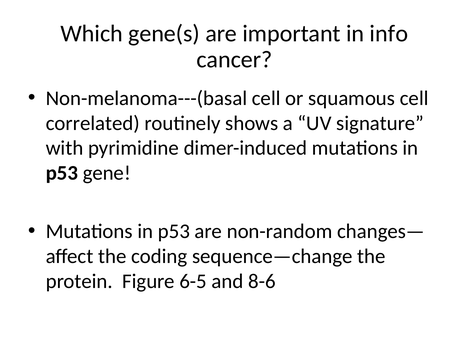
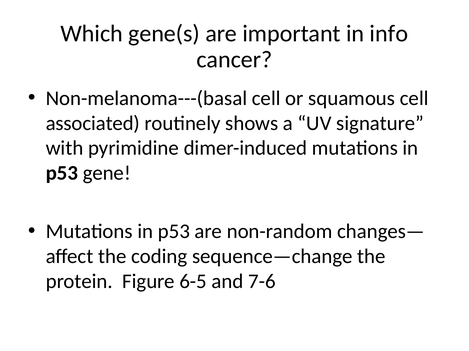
correlated: correlated -> associated
8-6: 8-6 -> 7-6
